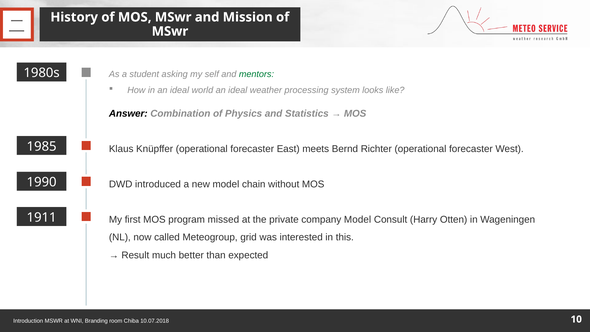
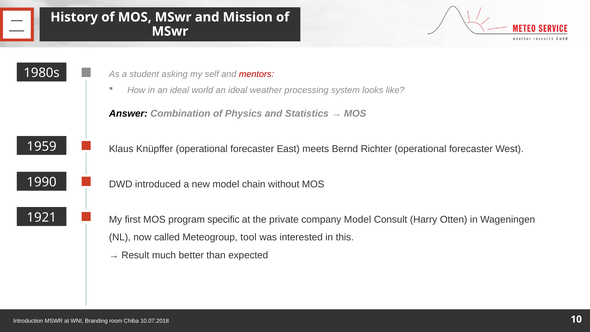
mentors colour: green -> red
1985: 1985 -> 1959
1911: 1911 -> 1921
missed: missed -> specific
grid: grid -> tool
